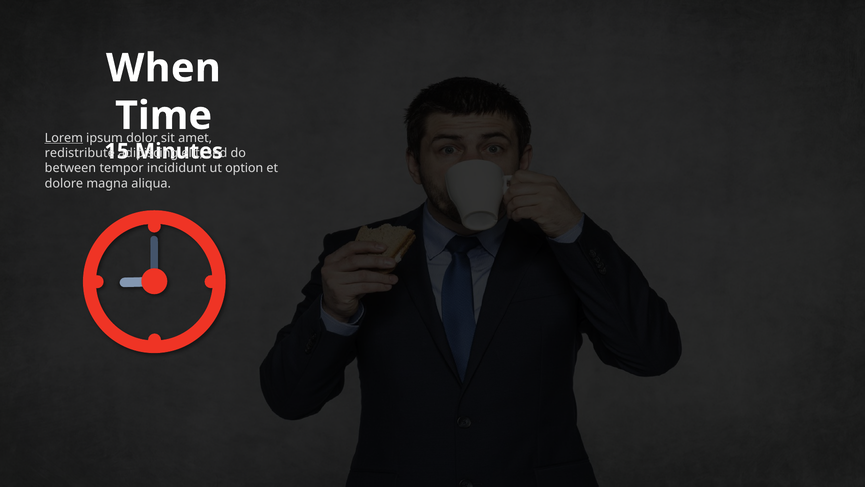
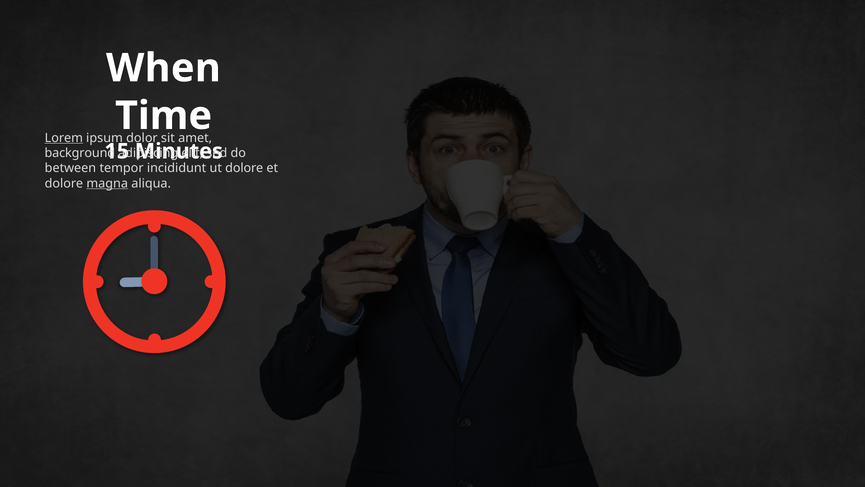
redistribute: redistribute -> background
option at (244, 168): option -> dolore
magna underline: none -> present
